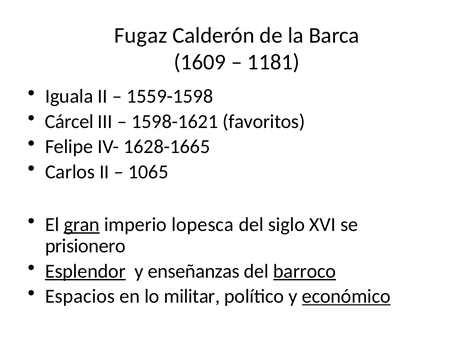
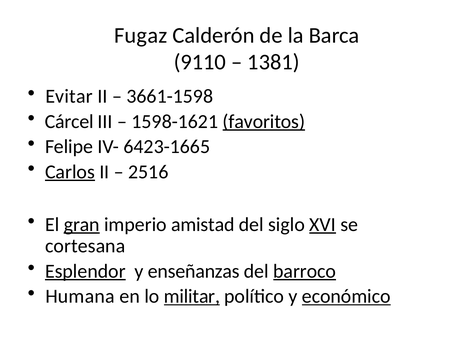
1609: 1609 -> 9110
1181: 1181 -> 1381
Iguala: Iguala -> Evitar
1559-1598: 1559-1598 -> 3661-1598
favoritos underline: none -> present
1628-1665: 1628-1665 -> 6423-1665
Carlos underline: none -> present
1065: 1065 -> 2516
lopesca: lopesca -> amistad
XVI underline: none -> present
prisionero: prisionero -> cortesana
Espacios: Espacios -> Humana
militar underline: none -> present
